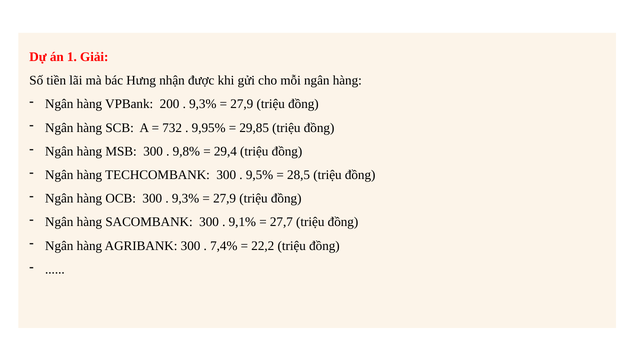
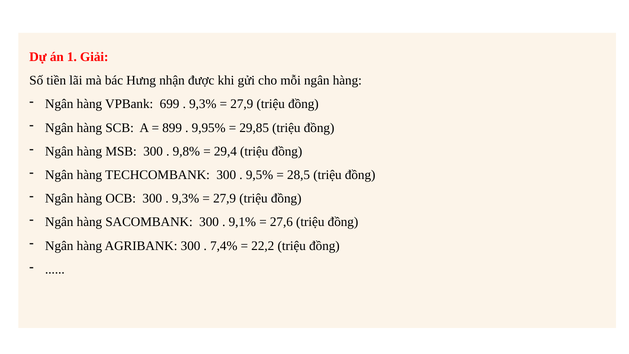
200: 200 -> 699
732: 732 -> 899
27,7: 27,7 -> 27,6
